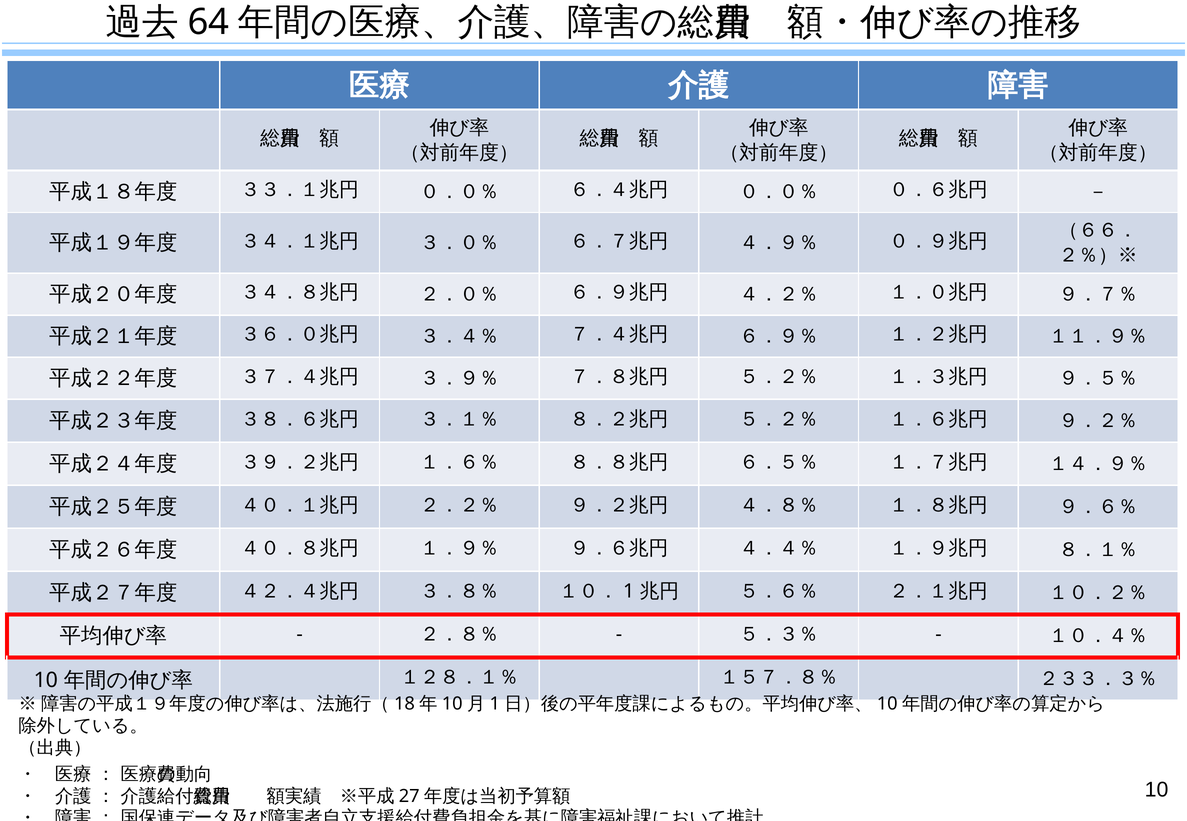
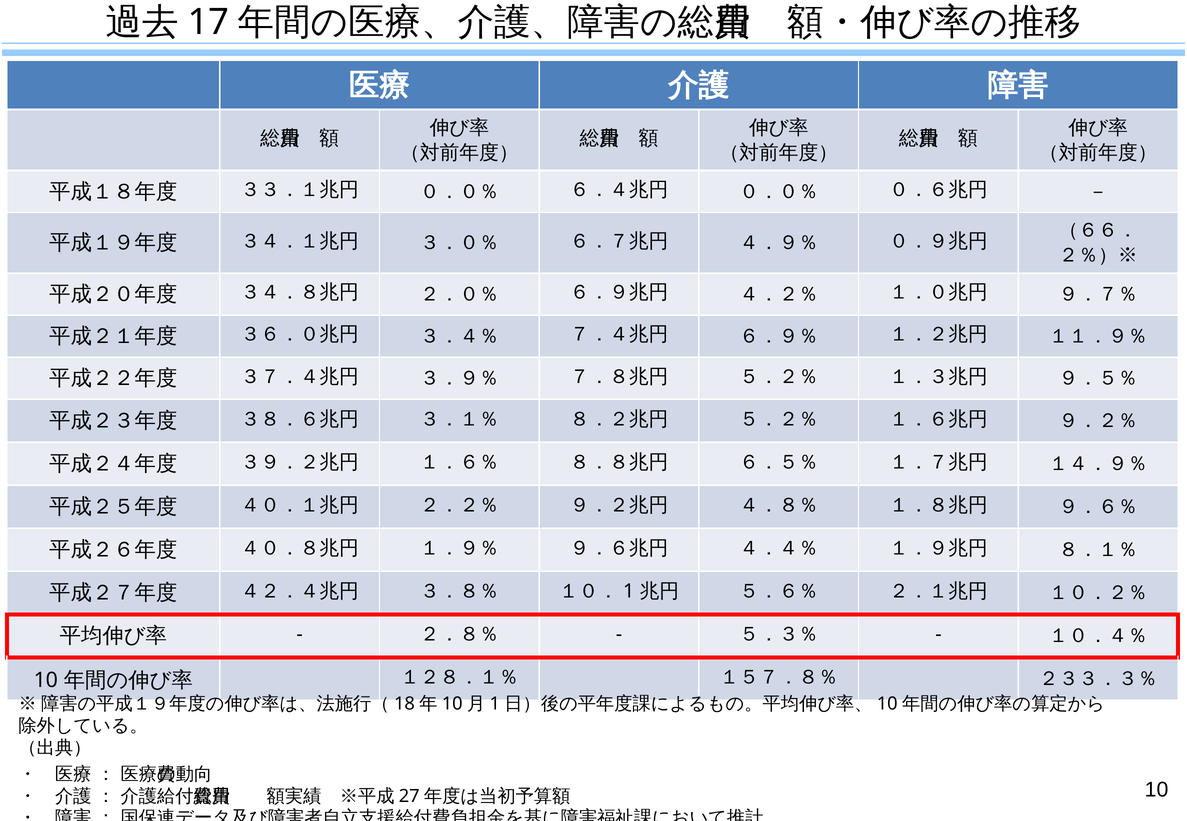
64: 64 -> 17
